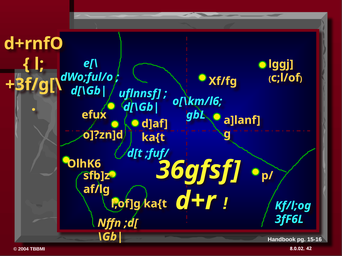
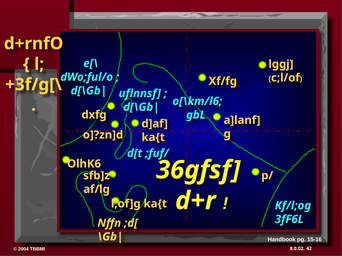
efux: efux -> dxfg
